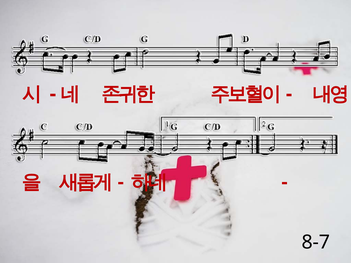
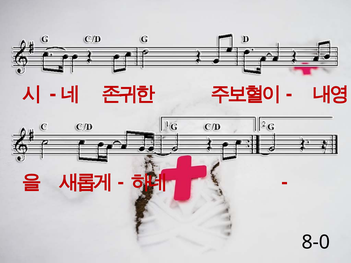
8-7: 8-7 -> 8-0
